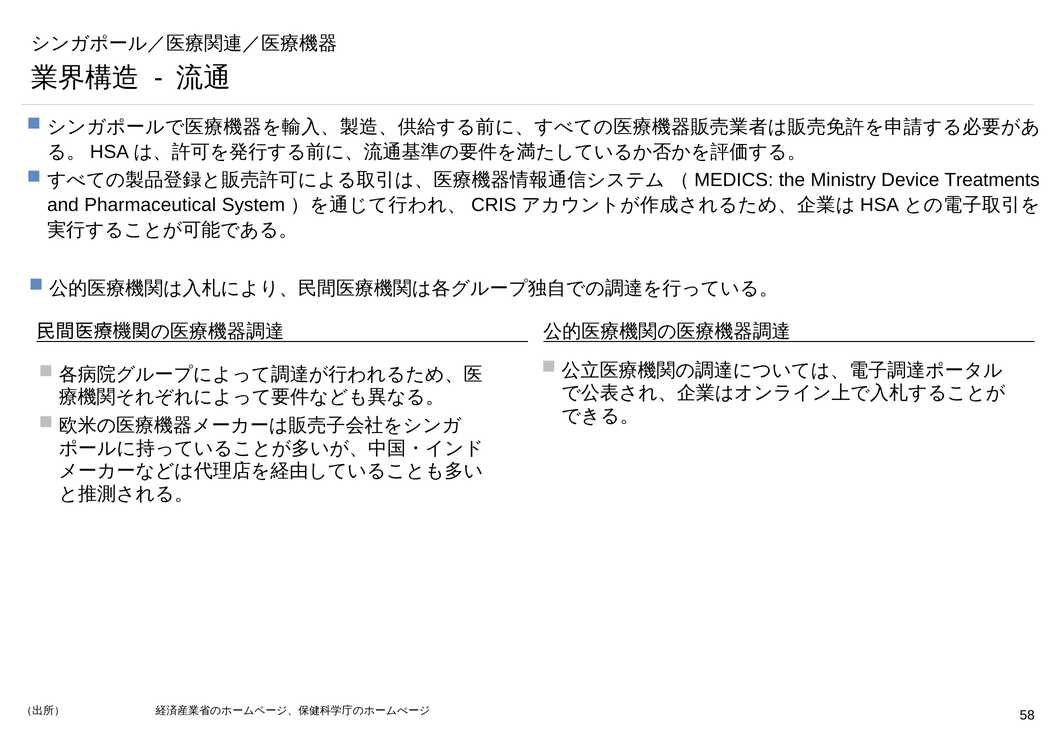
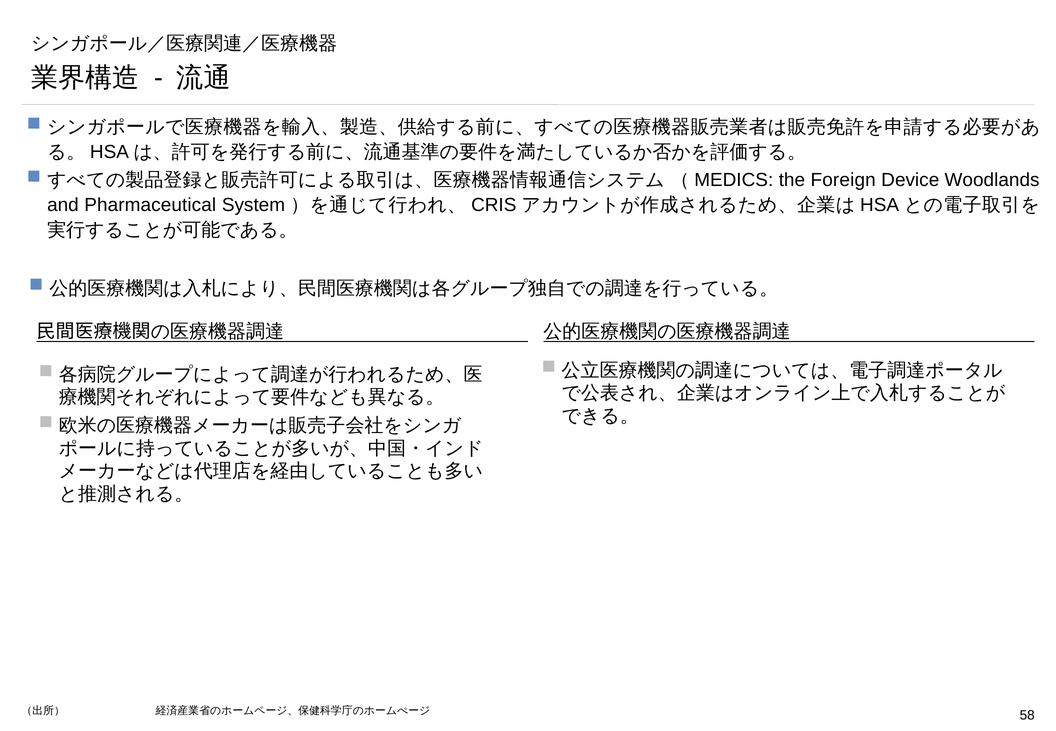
Ministry: Ministry -> Foreign
Treatments: Treatments -> Woodlands
